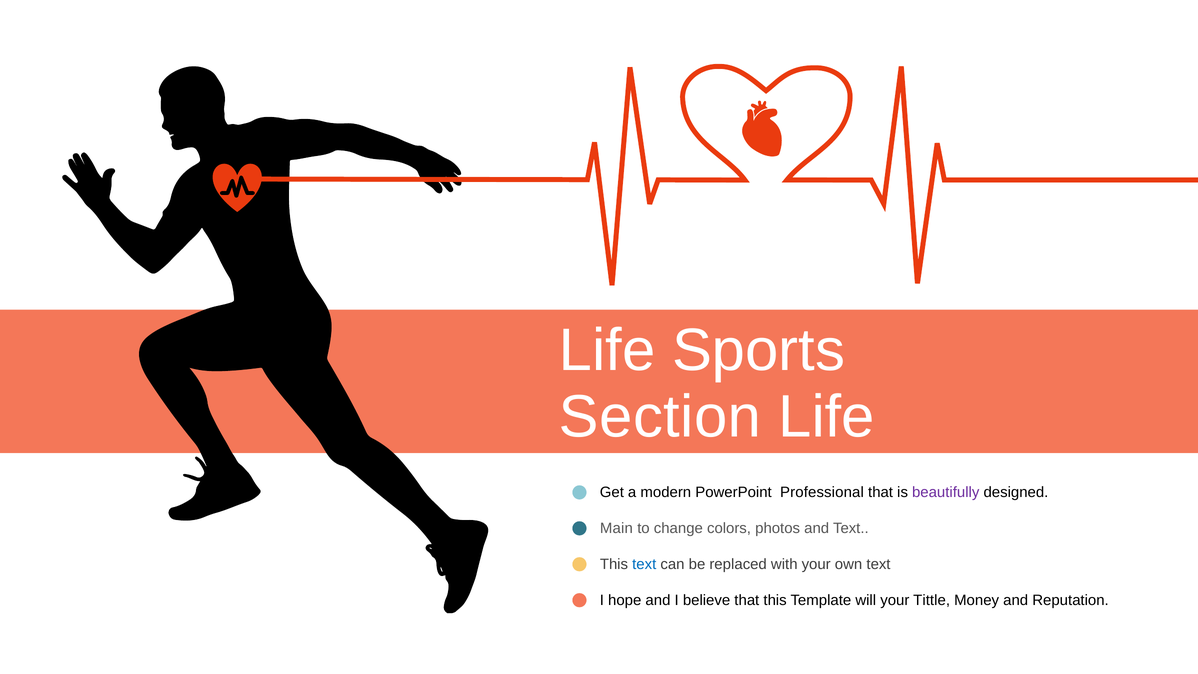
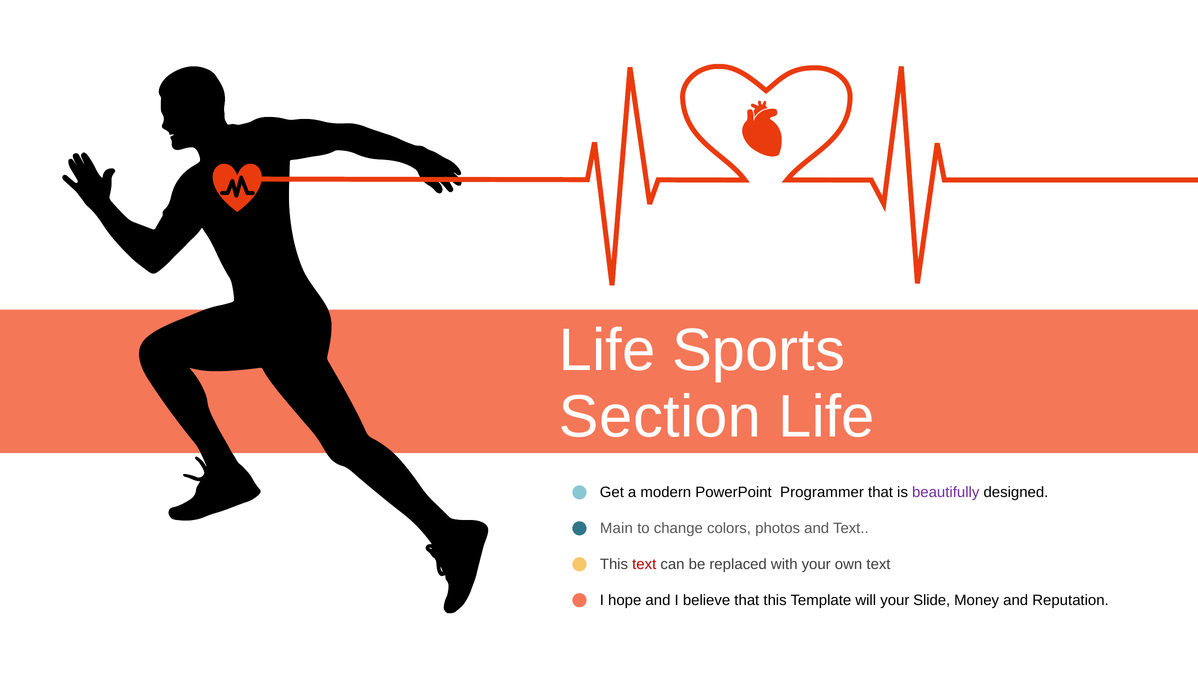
Professional: Professional -> Programmer
text at (644, 564) colour: blue -> red
Tittle: Tittle -> Slide
